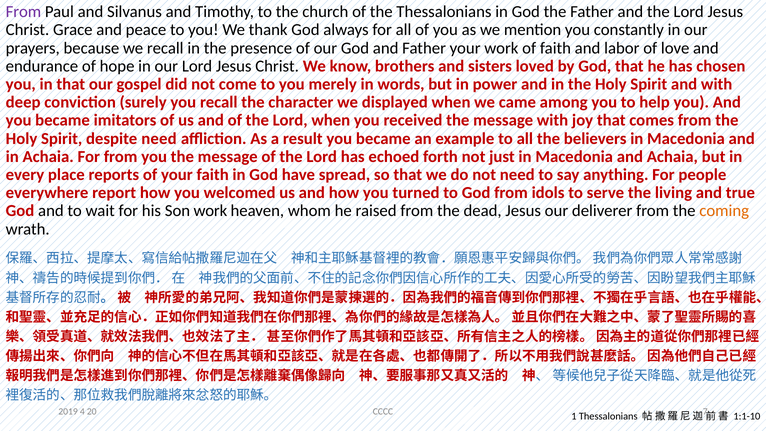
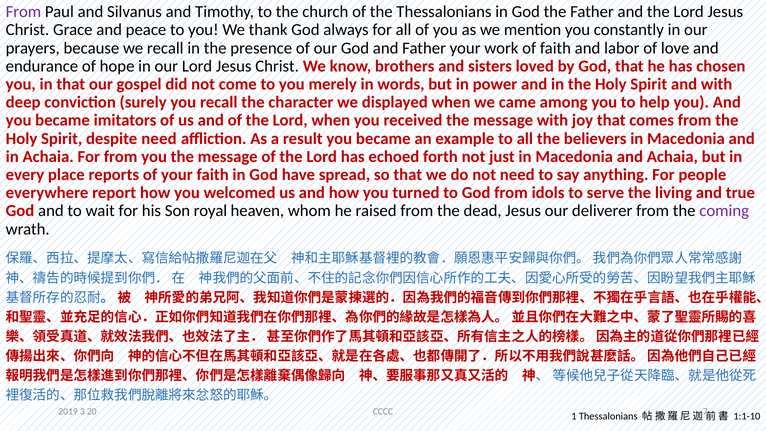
Son work: work -> royal
coming colour: orange -> purple
4: 4 -> 3
